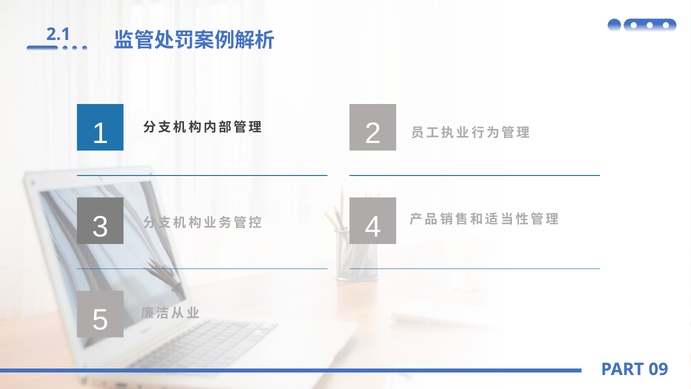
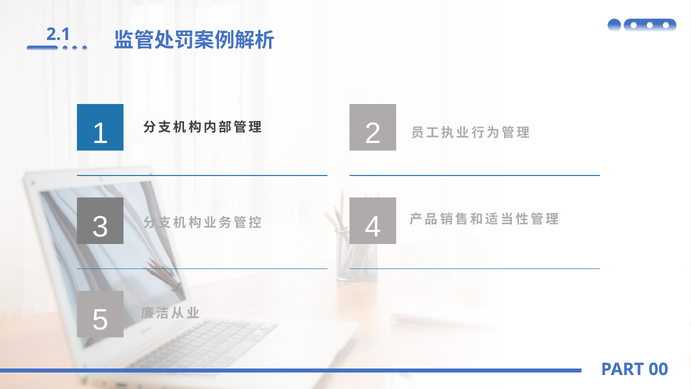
09: 09 -> 00
